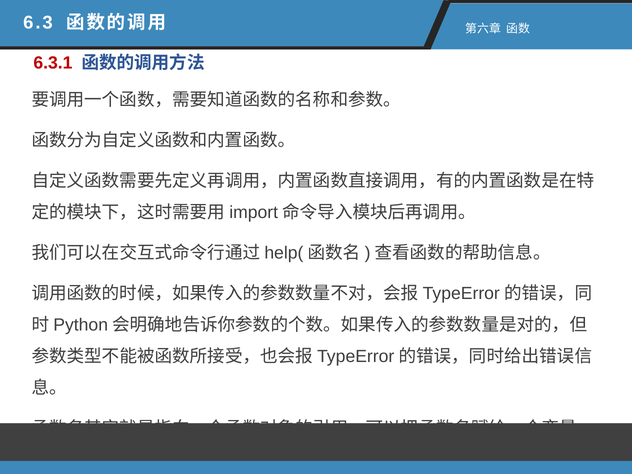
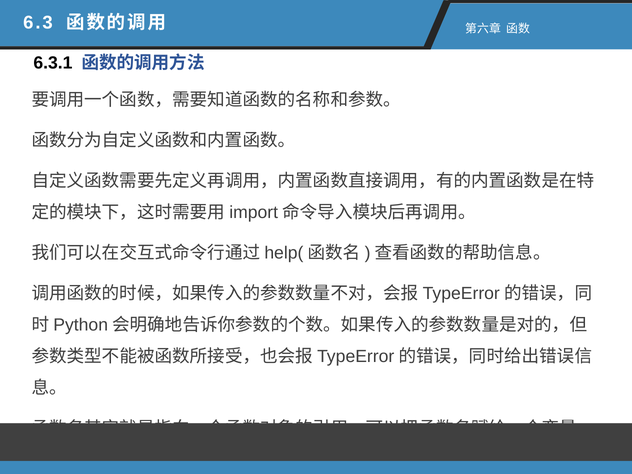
6.3.1 colour: red -> black
